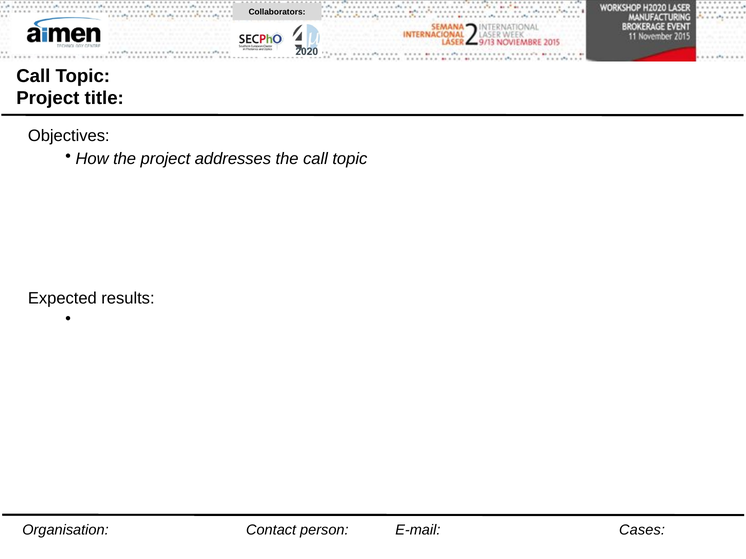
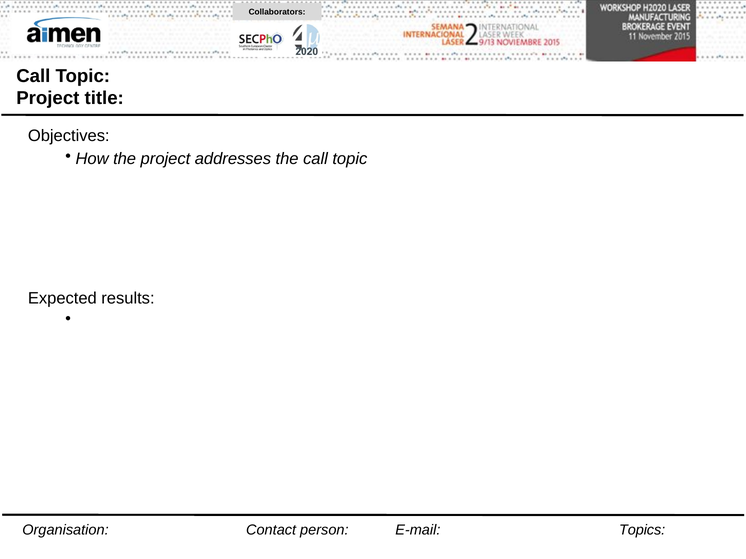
Cases: Cases -> Topics
